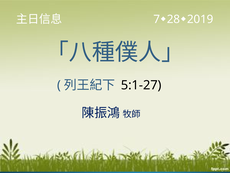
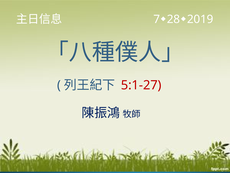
5:1-27 colour: black -> red
